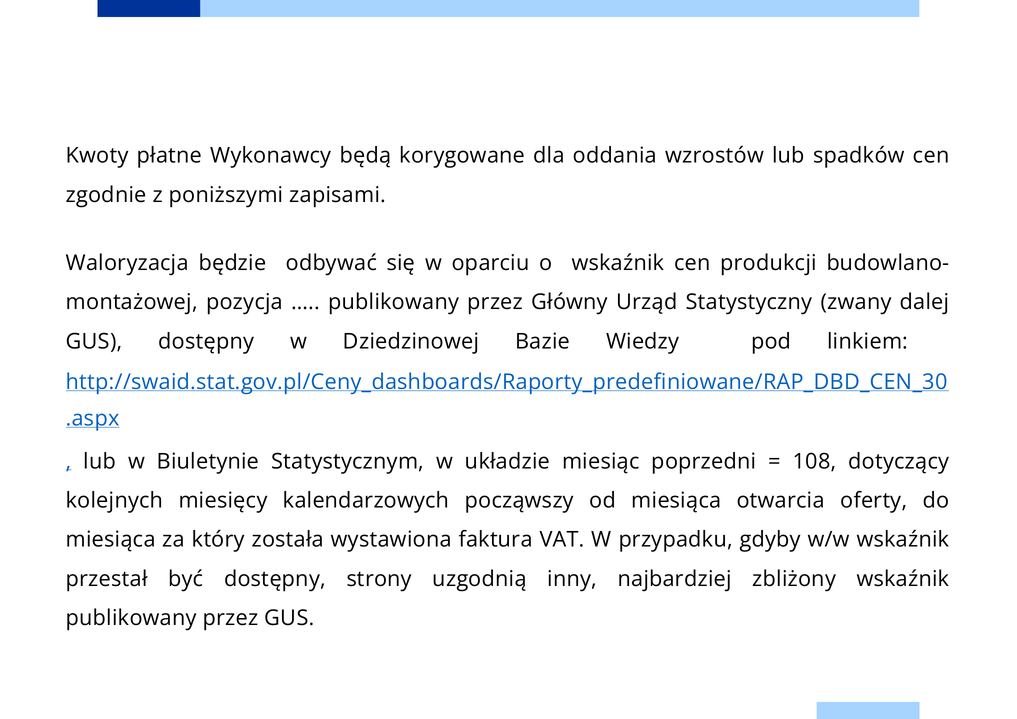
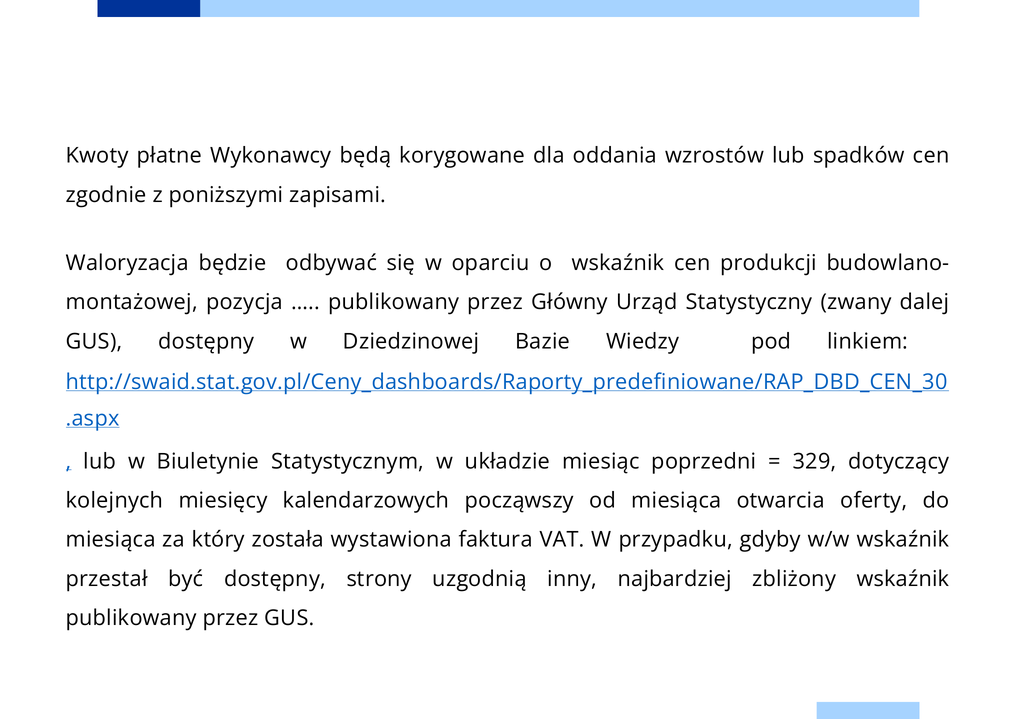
108: 108 -> 329
